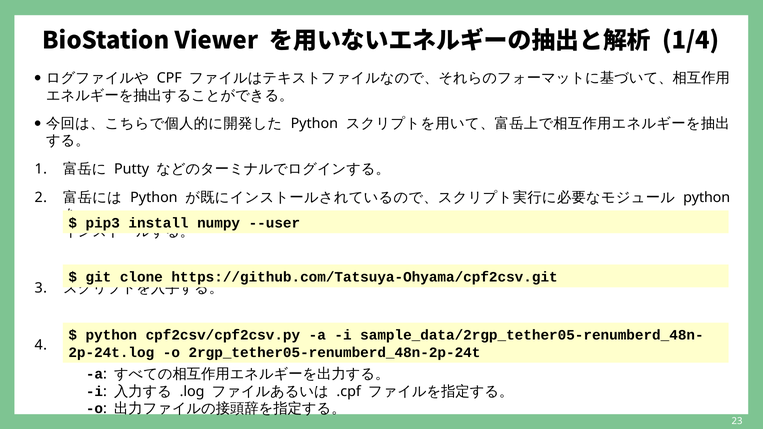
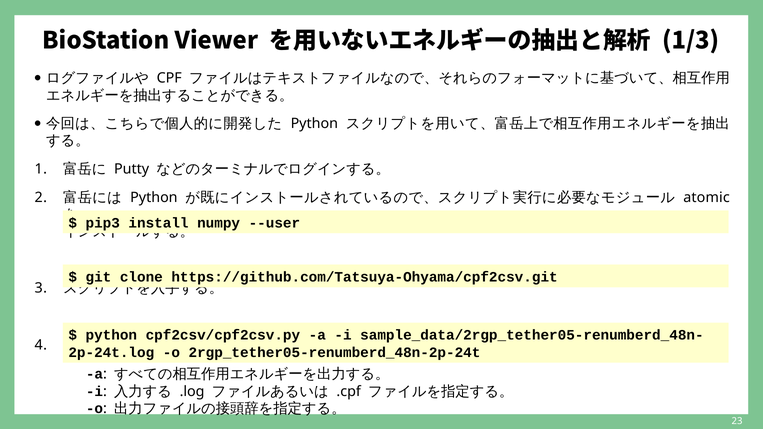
1/4: 1/4 -> 1/3
python at (707, 197): python -> atomic
